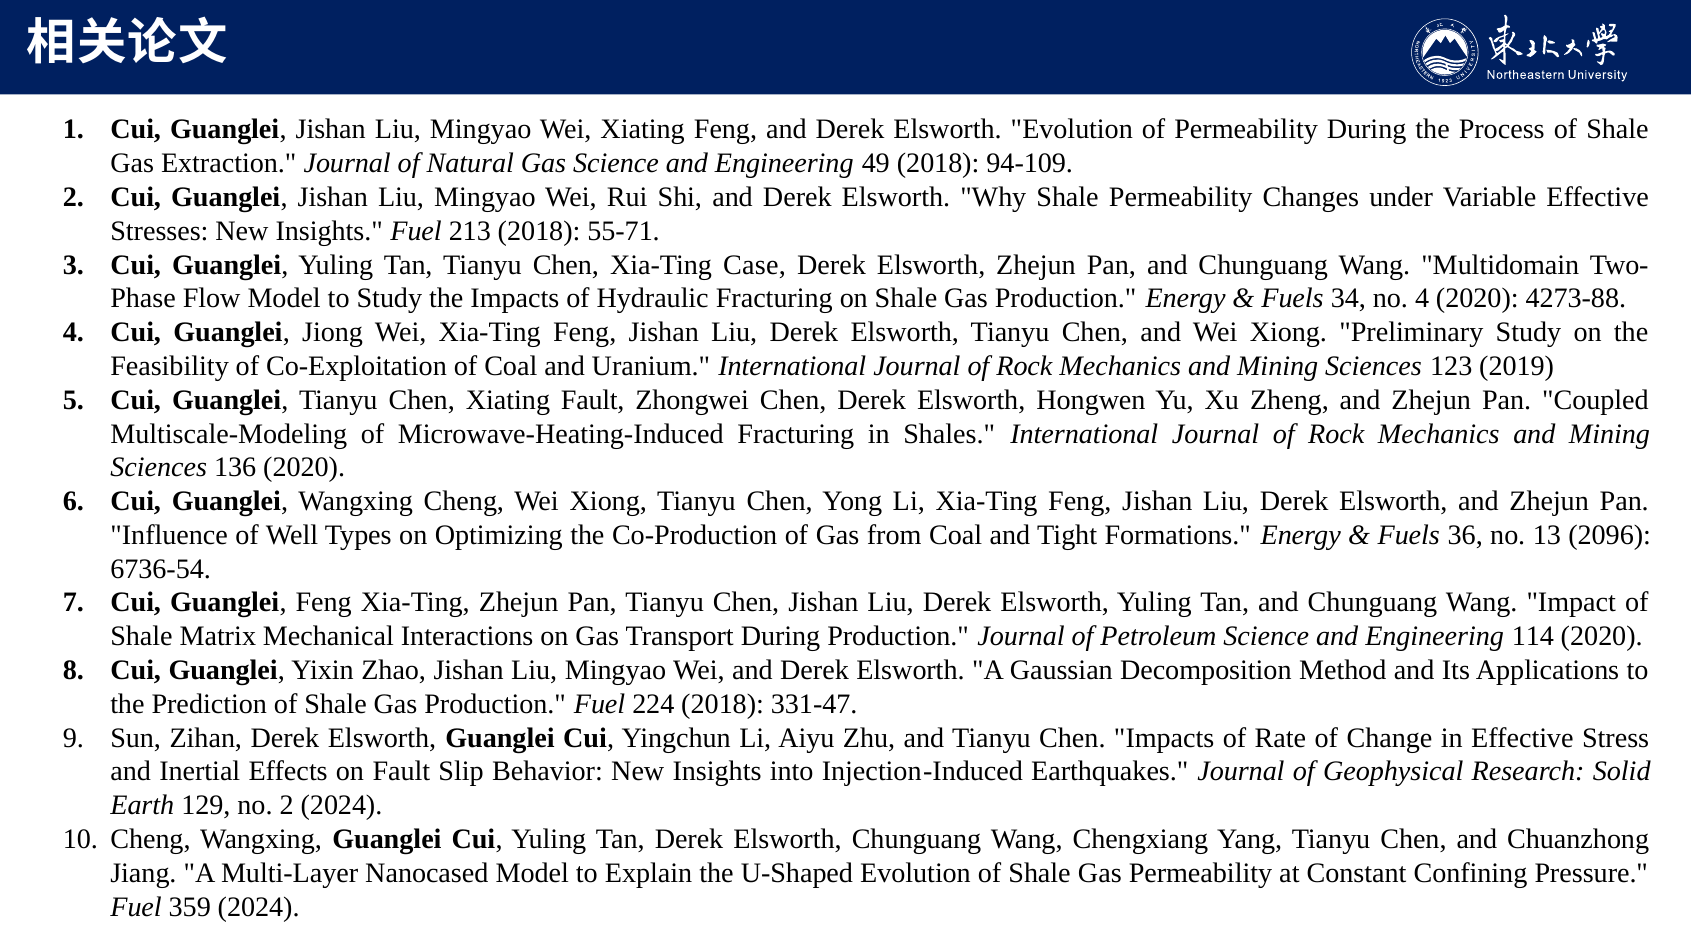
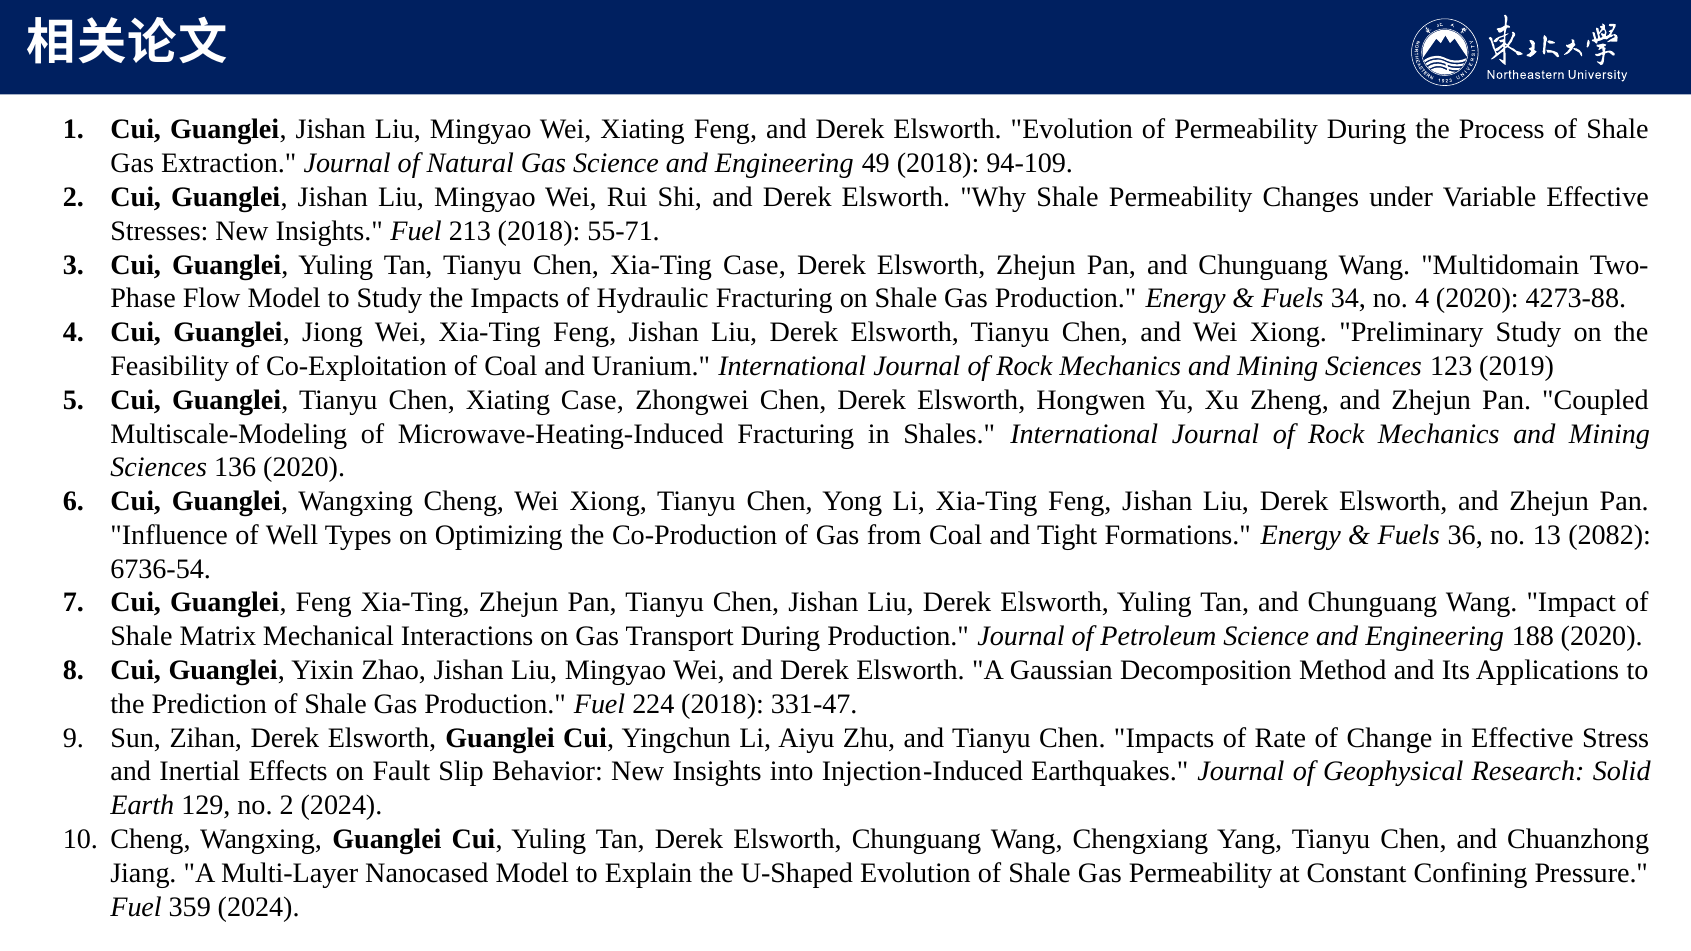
Xiating Fault: Fault -> Case
2096: 2096 -> 2082
114: 114 -> 188
